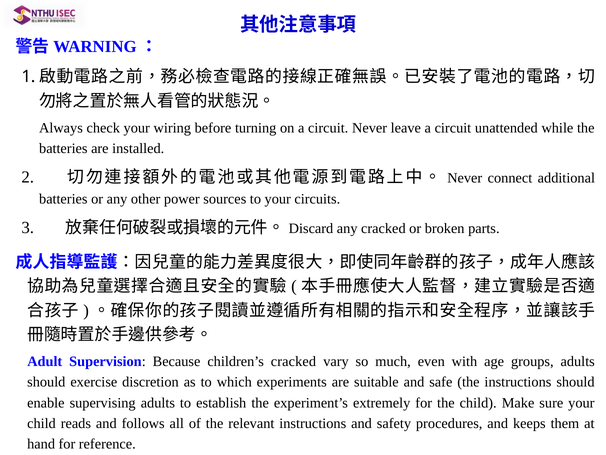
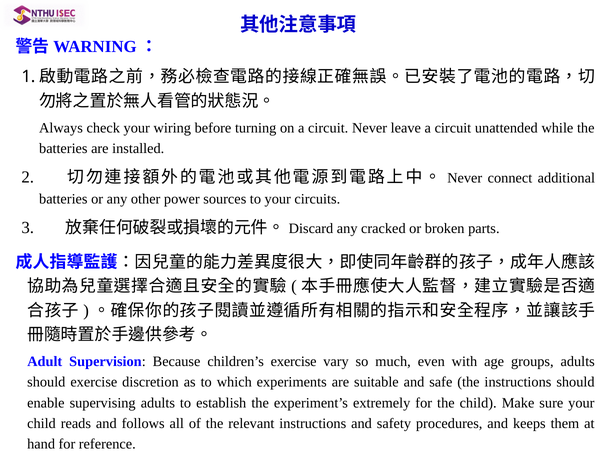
children’s cracked: cracked -> exercise
